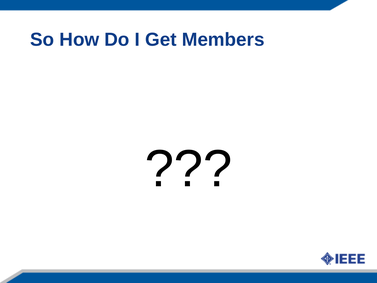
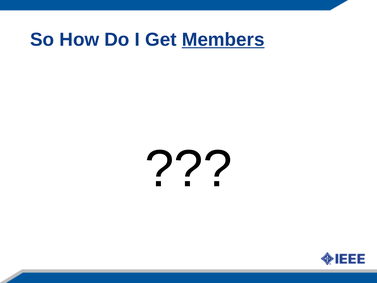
Members underline: none -> present
